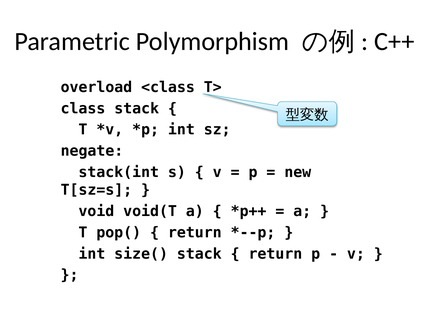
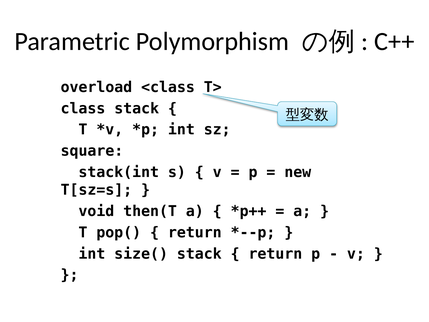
negate: negate -> square
void(T: void(T -> then(T
